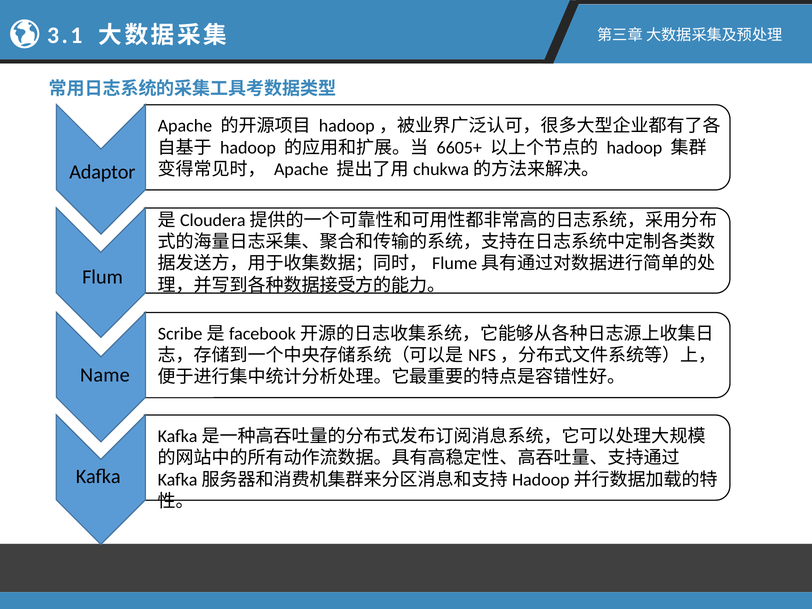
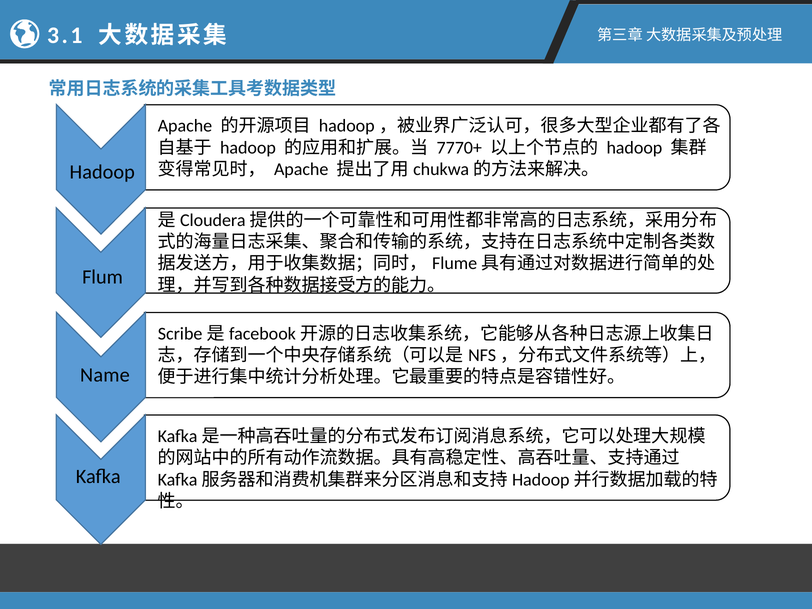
6605+: 6605+ -> 7770+
Adaptor at (102, 172): Adaptor -> Hadoop
